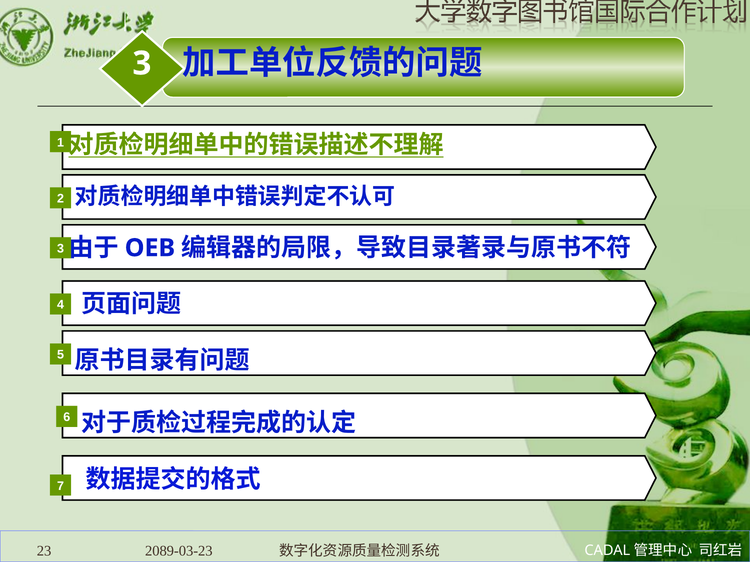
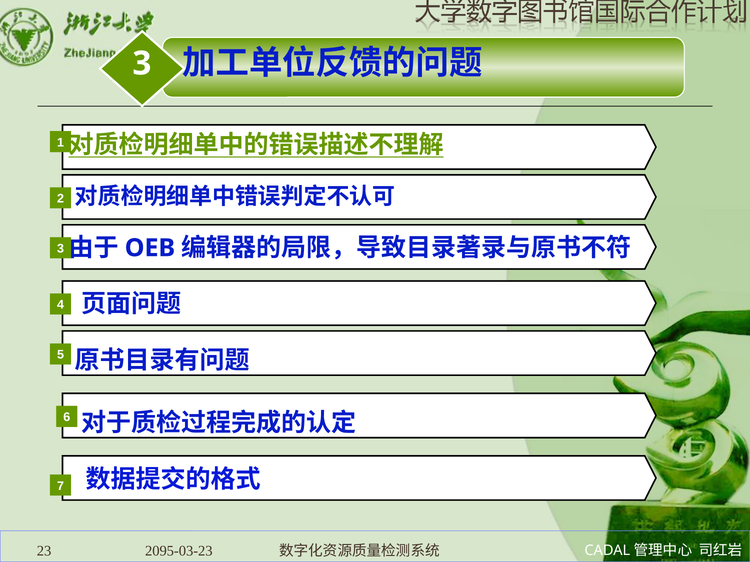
2089-03-23: 2089-03-23 -> 2095-03-23
